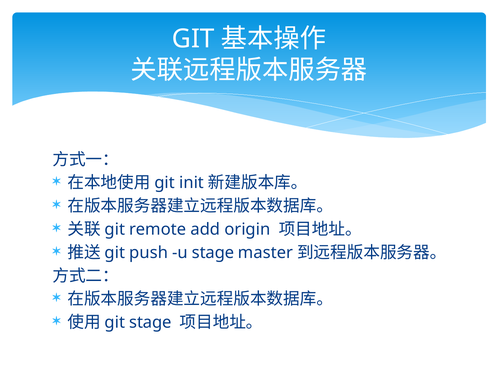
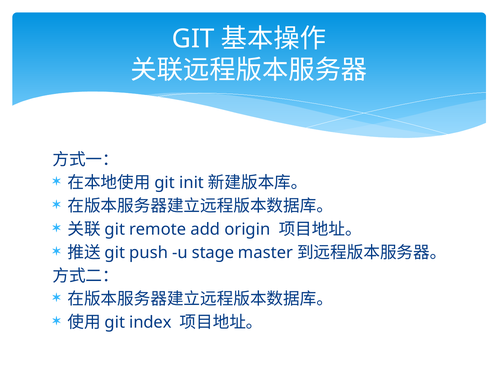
stage at (150, 322): stage -> index
